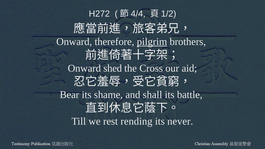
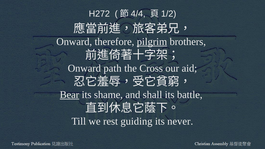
shed: shed -> path
Bear underline: none -> present
rending: rending -> guiding
